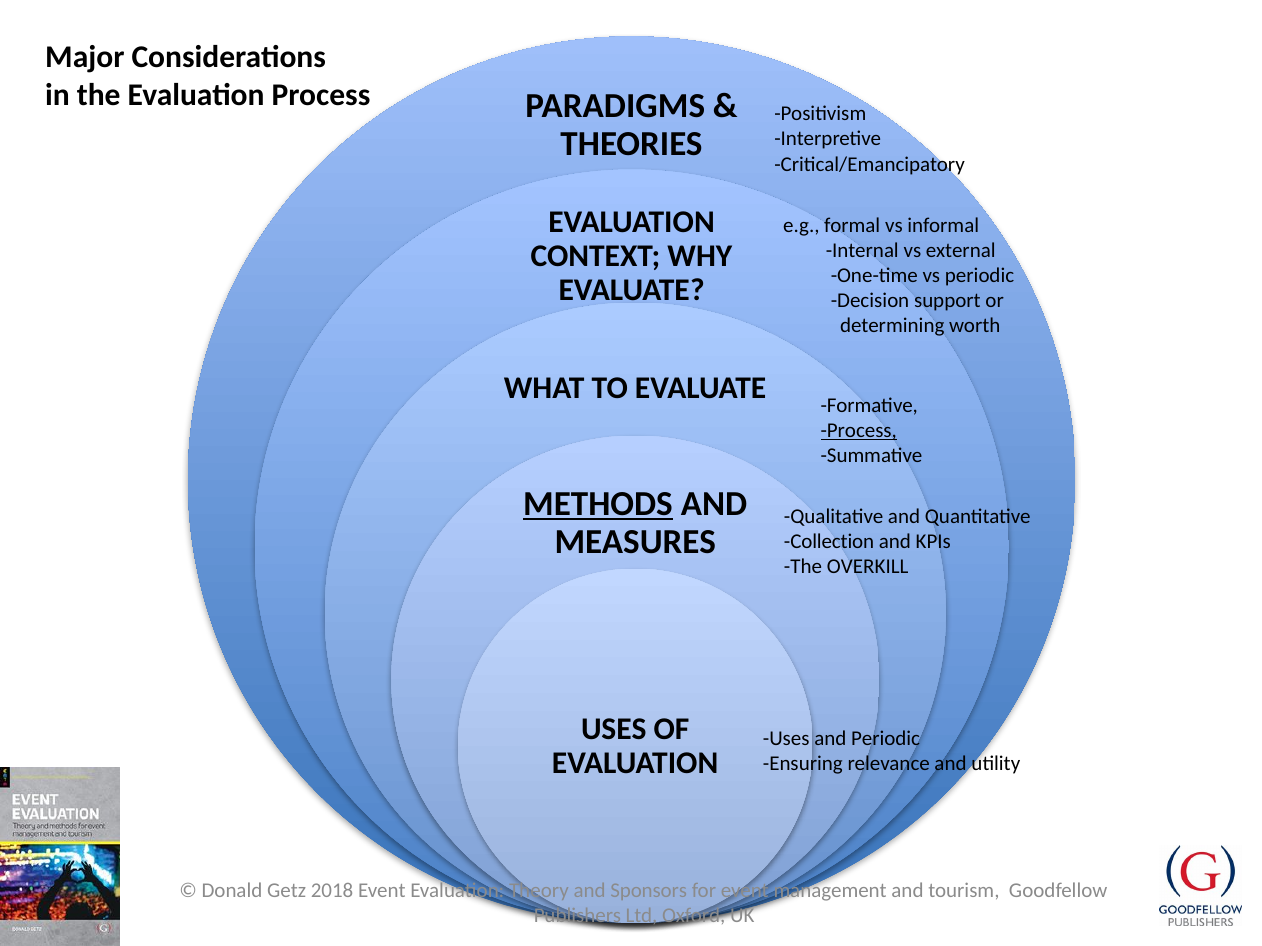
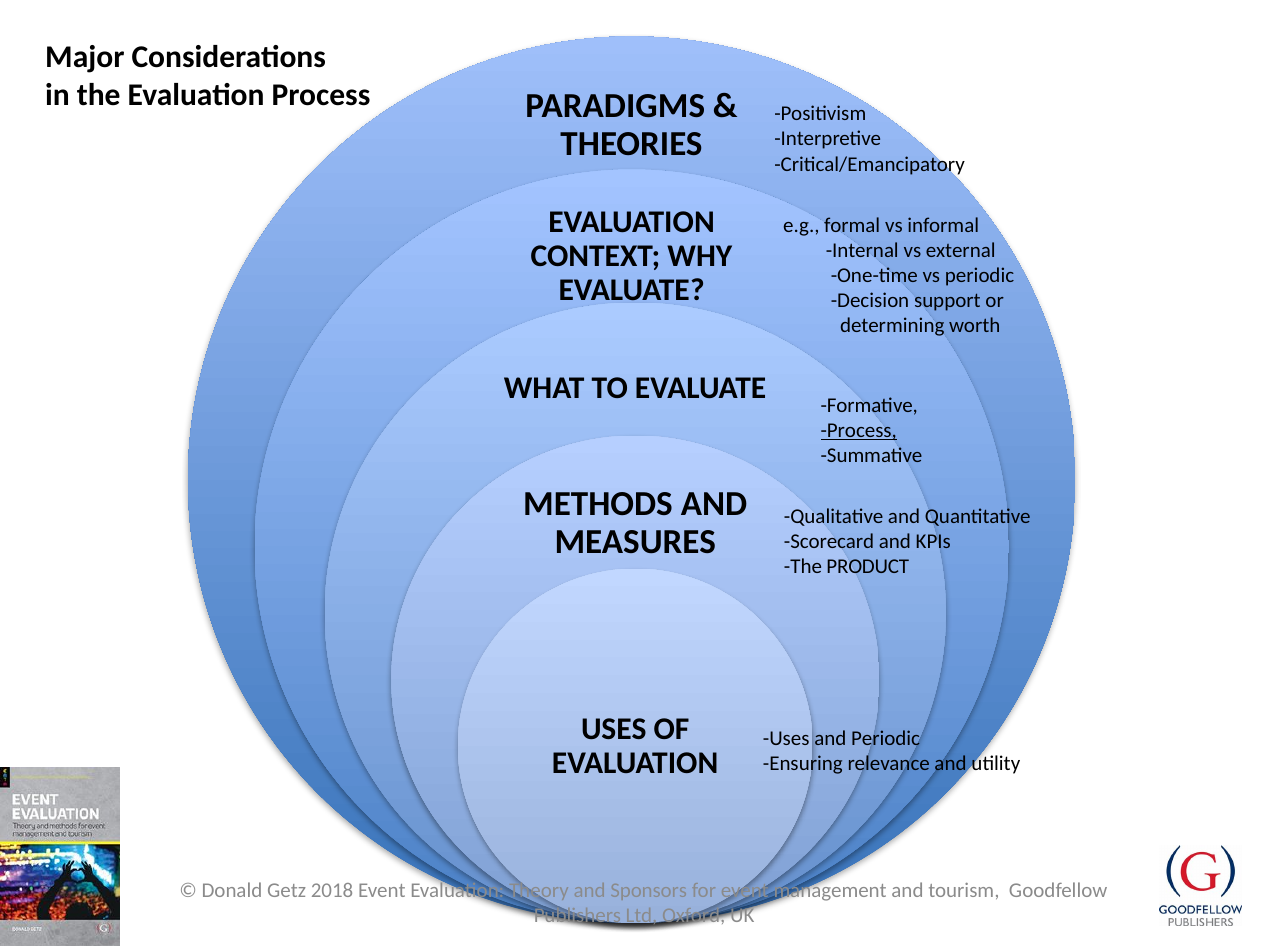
METHODS underline: present -> none
Collection: Collection -> Scorecard
OVERKILL: OVERKILL -> PRODUCT
